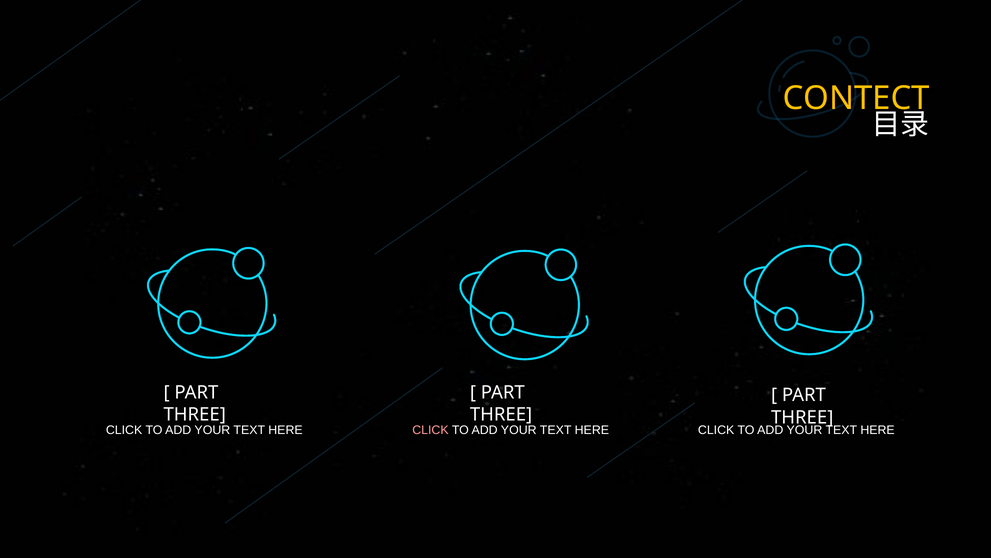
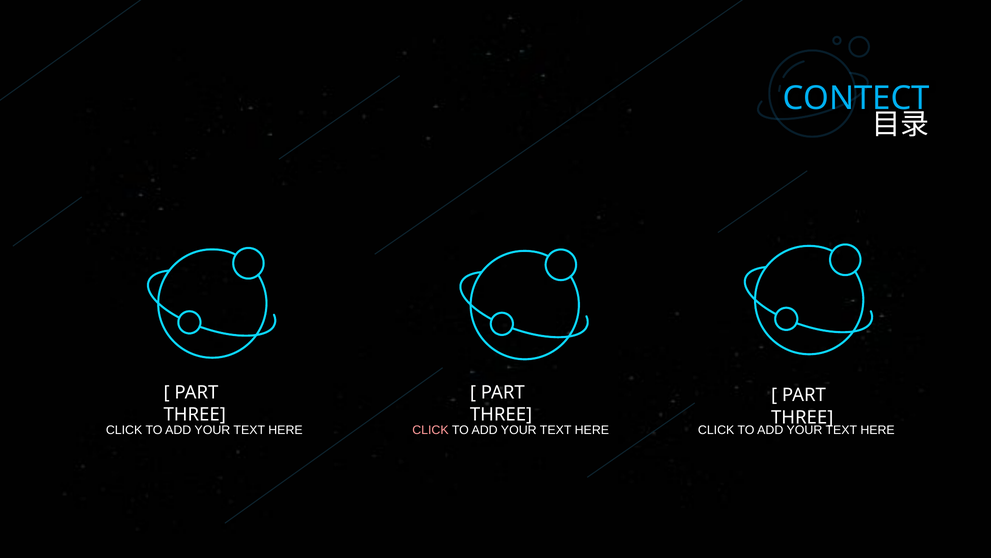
CONTECT colour: yellow -> light blue
